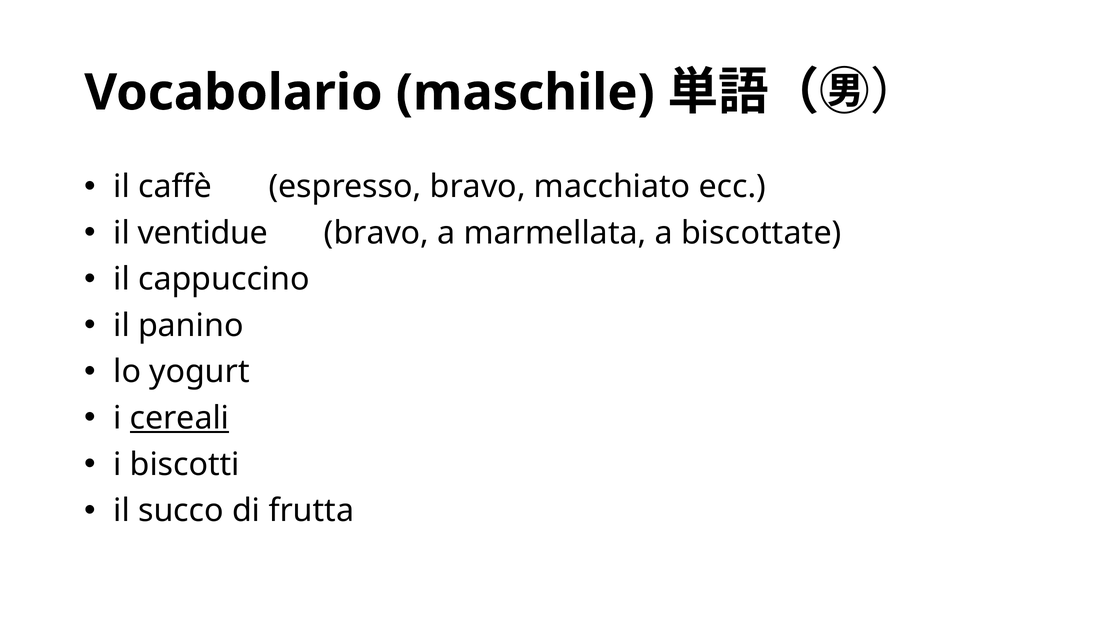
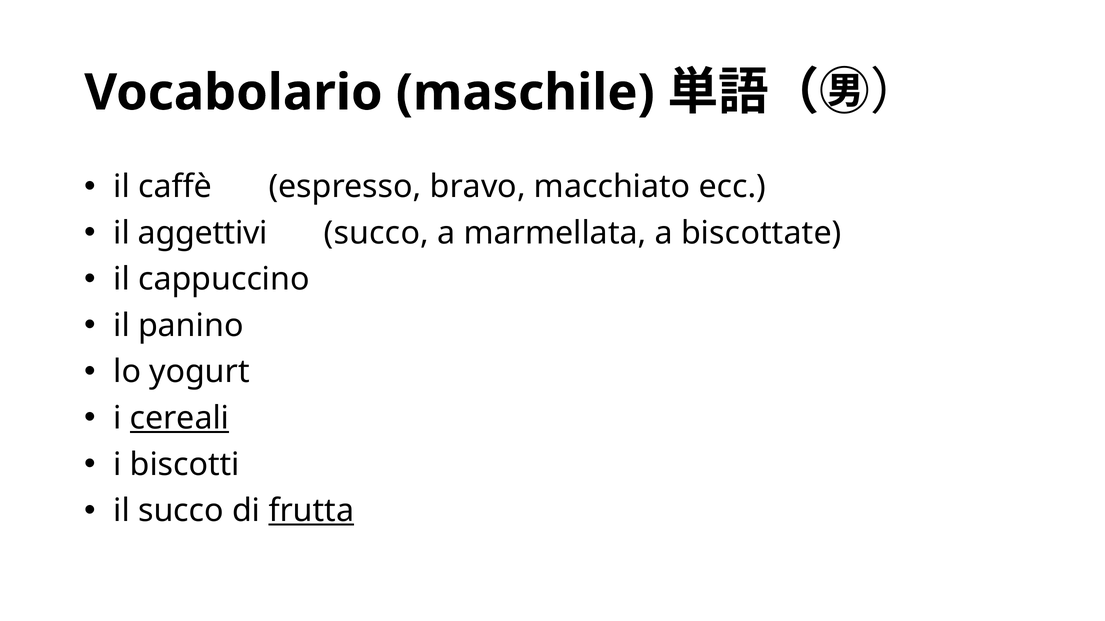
ventidue: ventidue -> aggettivi
bravo at (376, 233): bravo -> succo
frutta underline: none -> present
